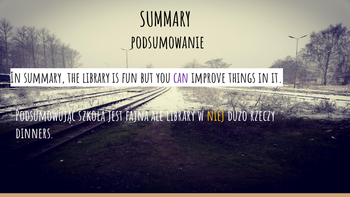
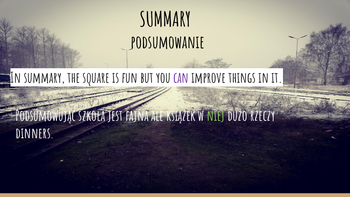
the library: library -> square
ale library: library -> książek
niej colour: yellow -> light green
